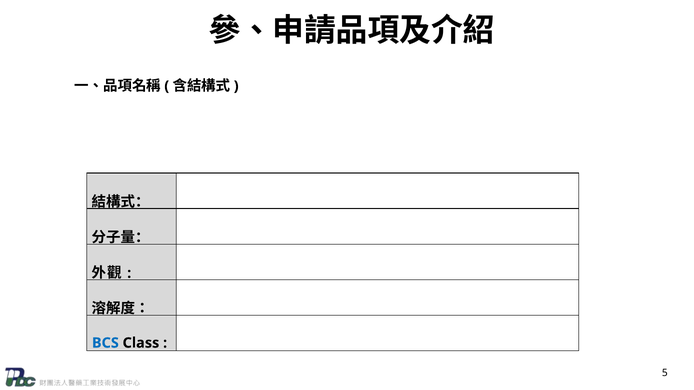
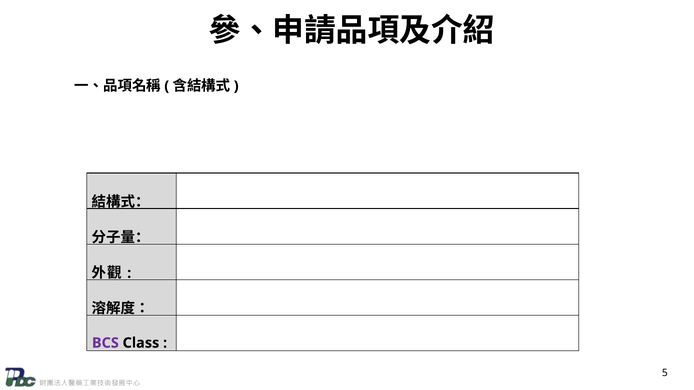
BCS colour: blue -> purple
